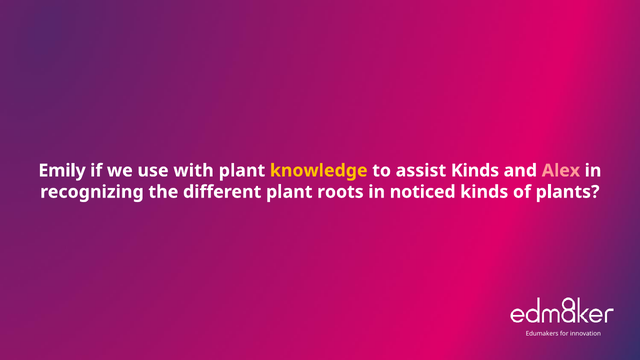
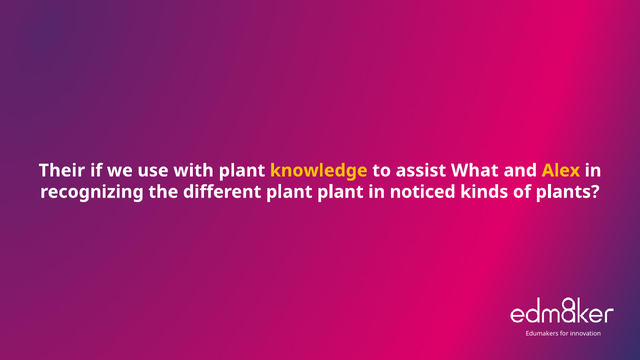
Emily: Emily -> Their
assist Kinds: Kinds -> What
Alex colour: pink -> yellow
plant roots: roots -> plant
